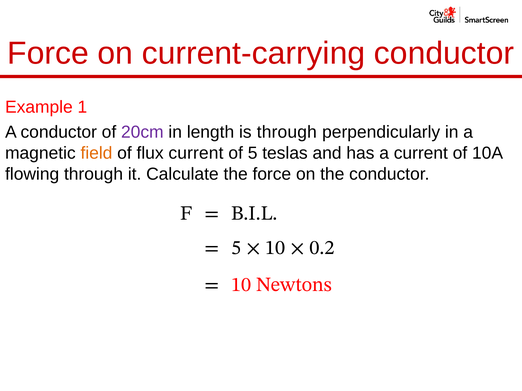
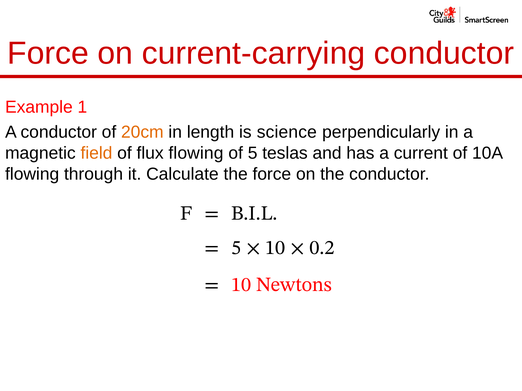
20cm colour: purple -> orange
is through: through -> science
flux current: current -> flowing
